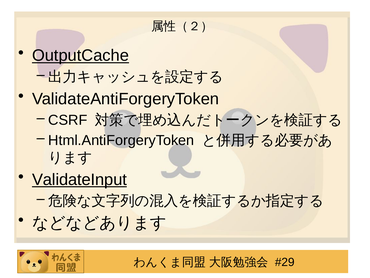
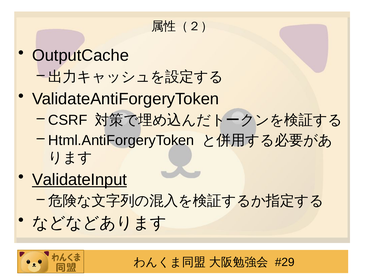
OutputCache underline: present -> none
